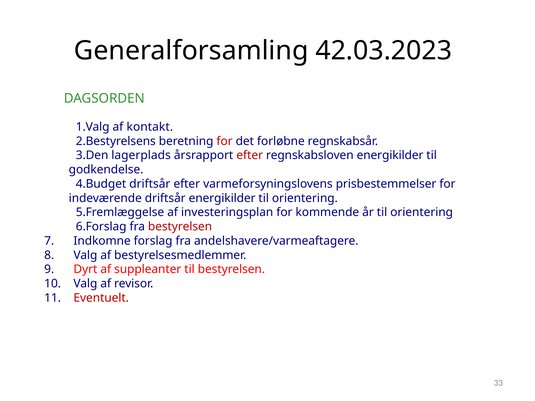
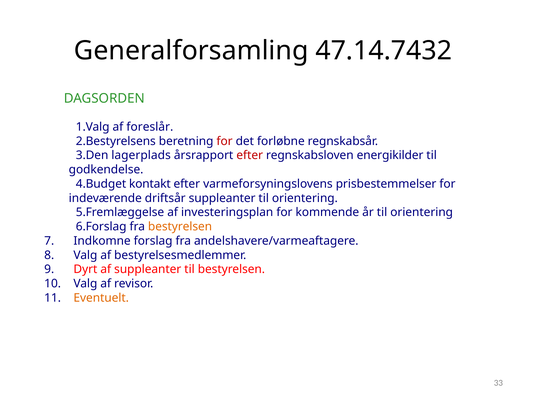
42.03.2023: 42.03.2023 -> 47.14.7432
kontakt: kontakt -> foreslår
driftsår at (150, 184): driftsår -> kontakt
driftsår energikilder: energikilder -> suppleanter
bestyrelsen at (180, 227) colour: red -> orange
Eventuelt colour: red -> orange
